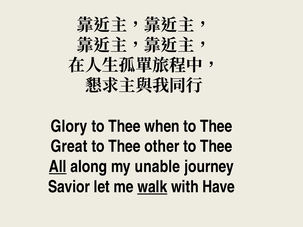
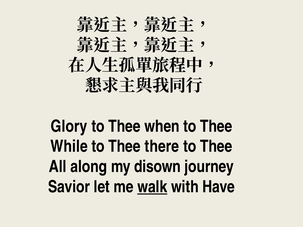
Great: Great -> While
other: other -> there
All underline: present -> none
unable: unable -> disown
